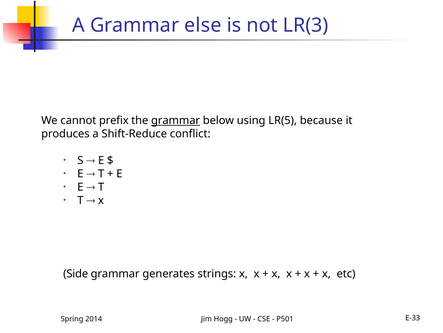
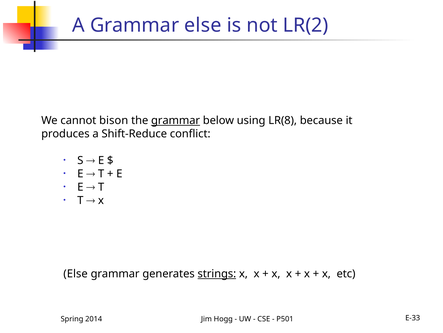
LR(3: LR(3 -> LR(2
prefix: prefix -> bison
LR(5: LR(5 -> LR(8
Side at (76, 273): Side -> Else
strings underline: none -> present
